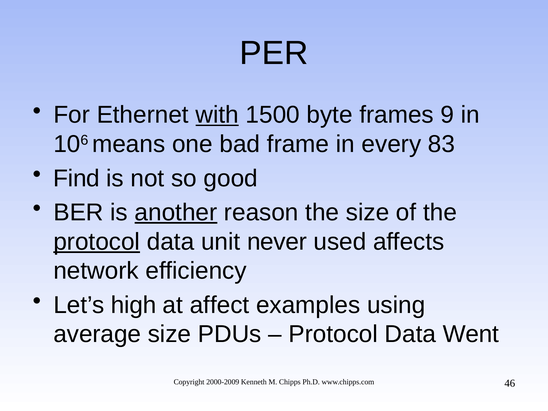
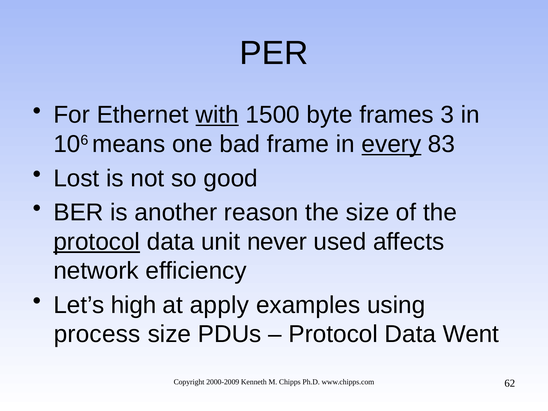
9: 9 -> 3
every underline: none -> present
Find: Find -> Lost
another underline: present -> none
affect: affect -> apply
average: average -> process
46: 46 -> 62
